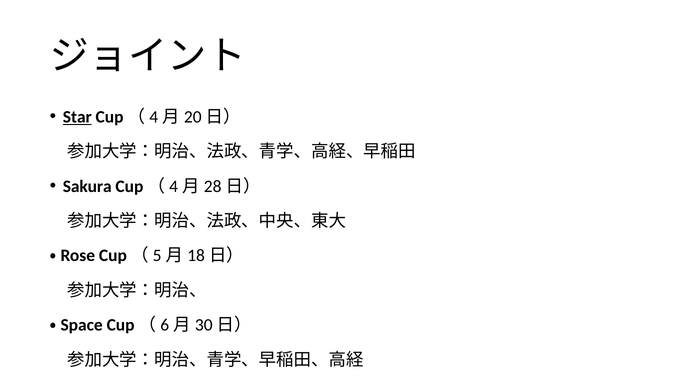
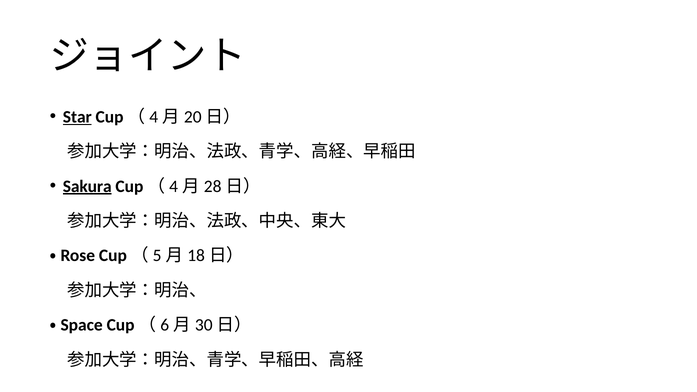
Sakura underline: none -> present
